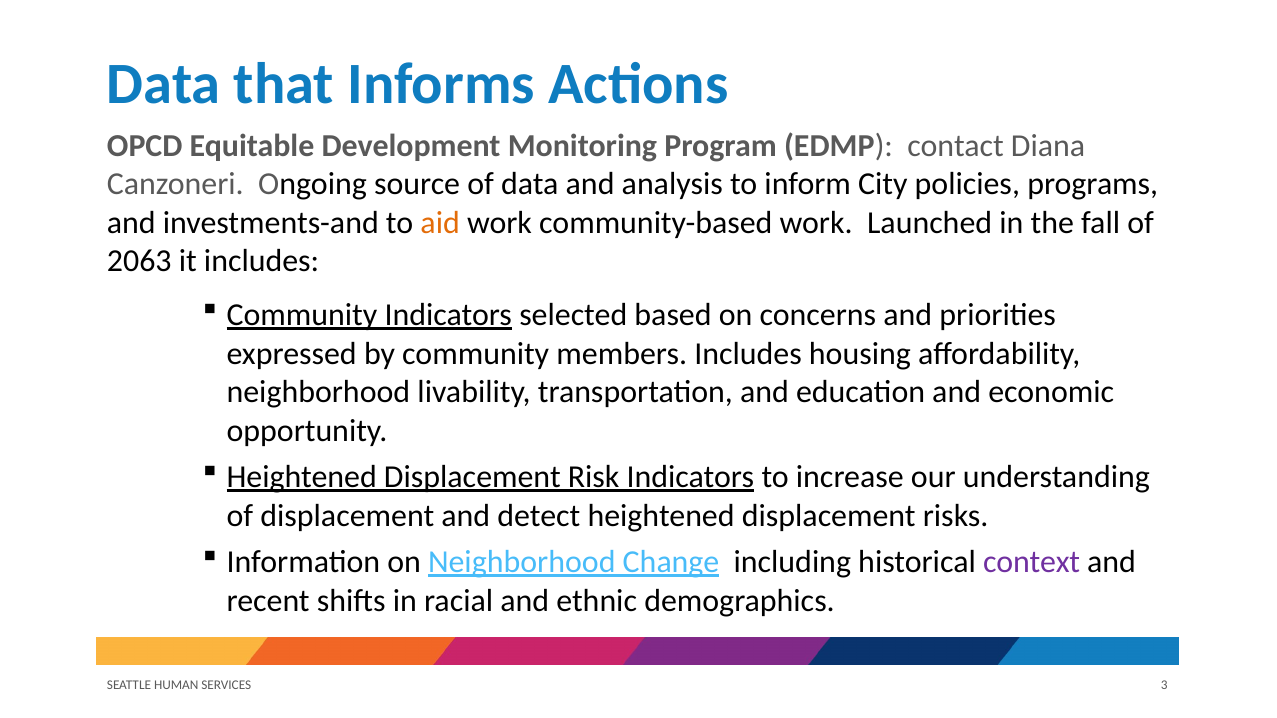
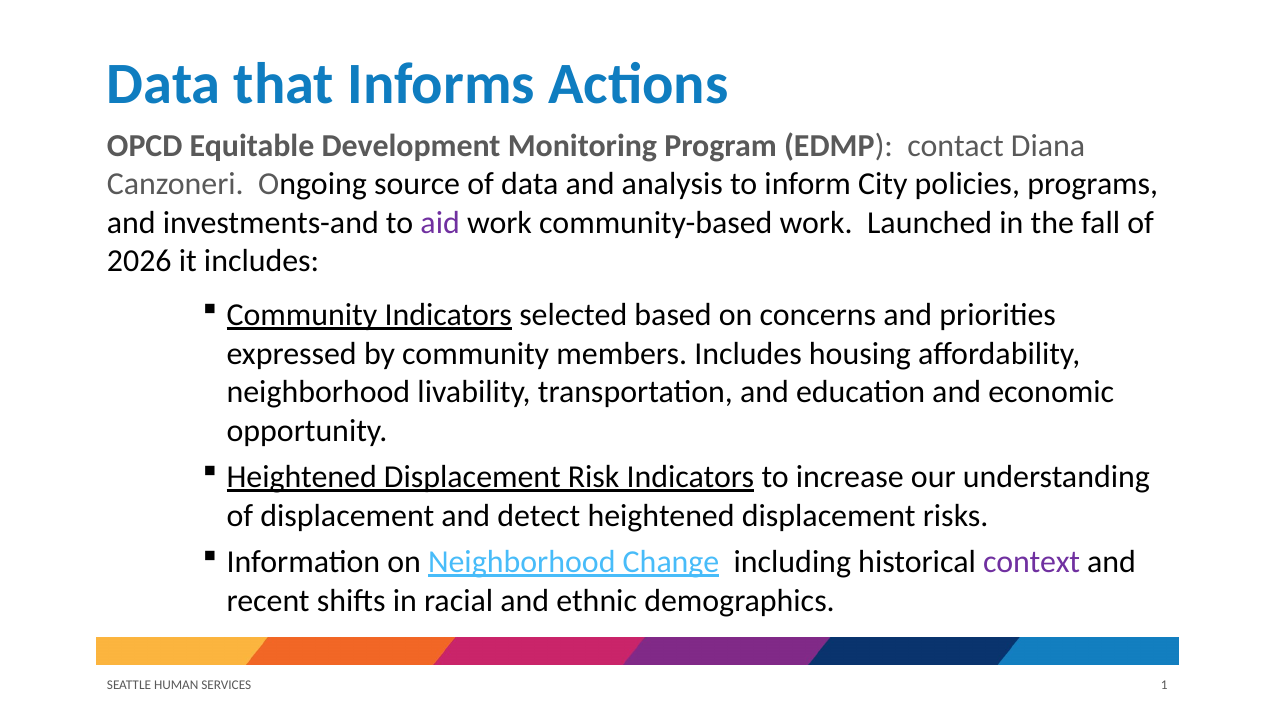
aid colour: orange -> purple
2063: 2063 -> 2026
3: 3 -> 1
